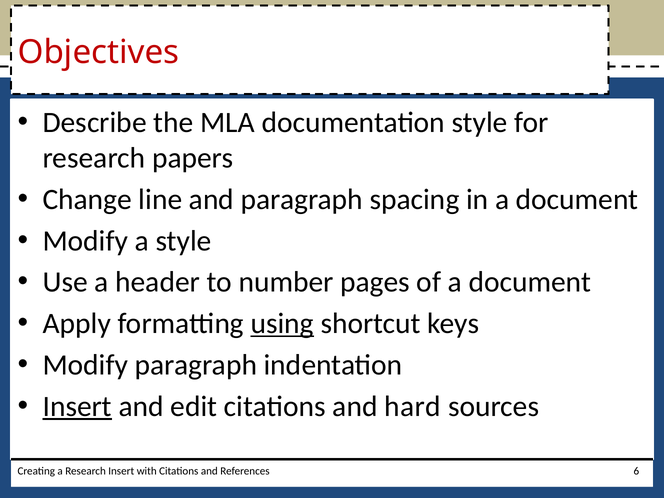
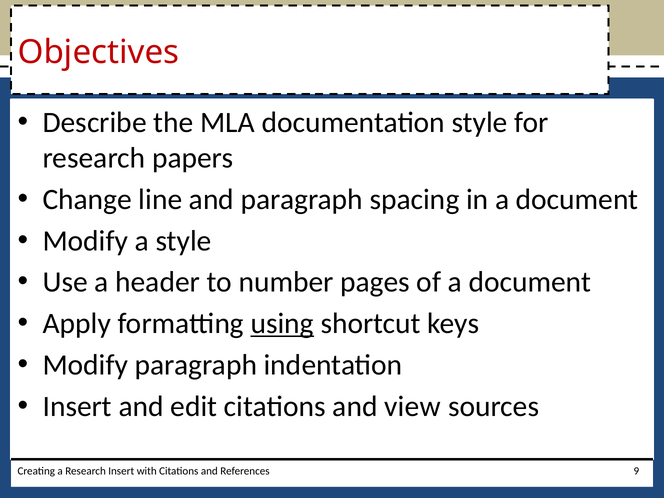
Insert at (77, 406) underline: present -> none
hard: hard -> view
6: 6 -> 9
